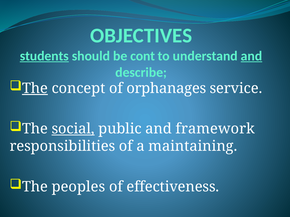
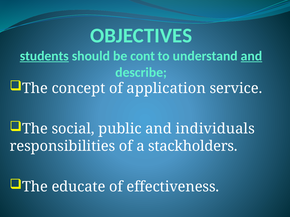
The at (35, 88) underline: present -> none
orphanages: orphanages -> application
social underline: present -> none
framework: framework -> individuals
maintaining: maintaining -> stackholders
peoples: peoples -> educate
